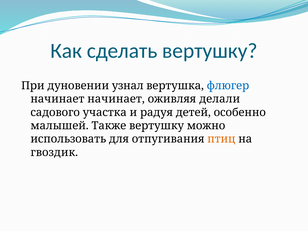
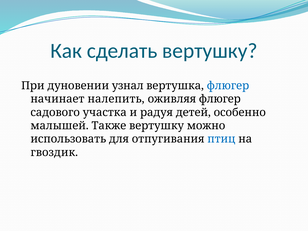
начинает начинает: начинает -> налепить
оживляя делали: делали -> флюгер
птиц colour: orange -> blue
